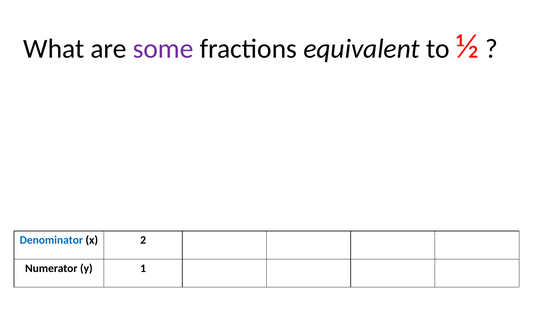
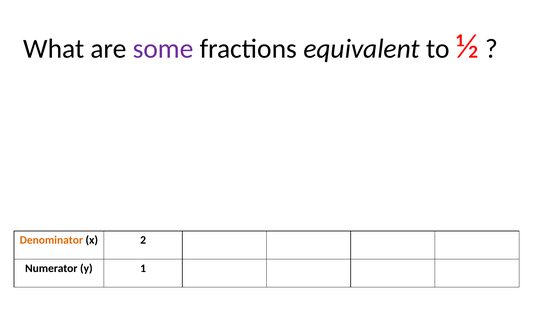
Denominator colour: blue -> orange
